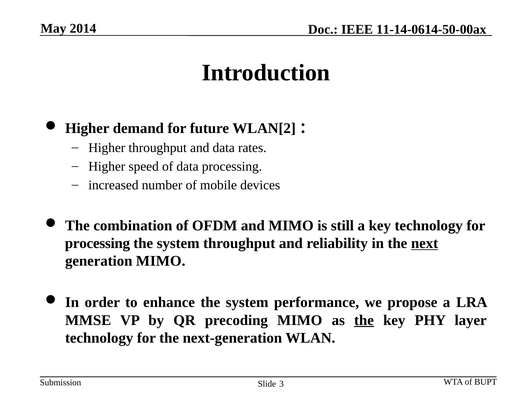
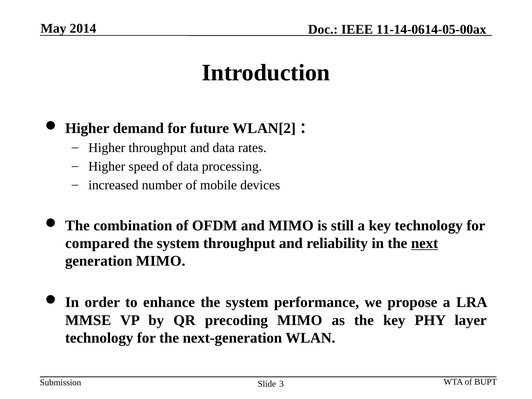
11-14-0614-50-00ax: 11-14-0614-50-00ax -> 11-14-0614-05-00ax
processing at (97, 243): processing -> compared
the at (364, 320) underline: present -> none
